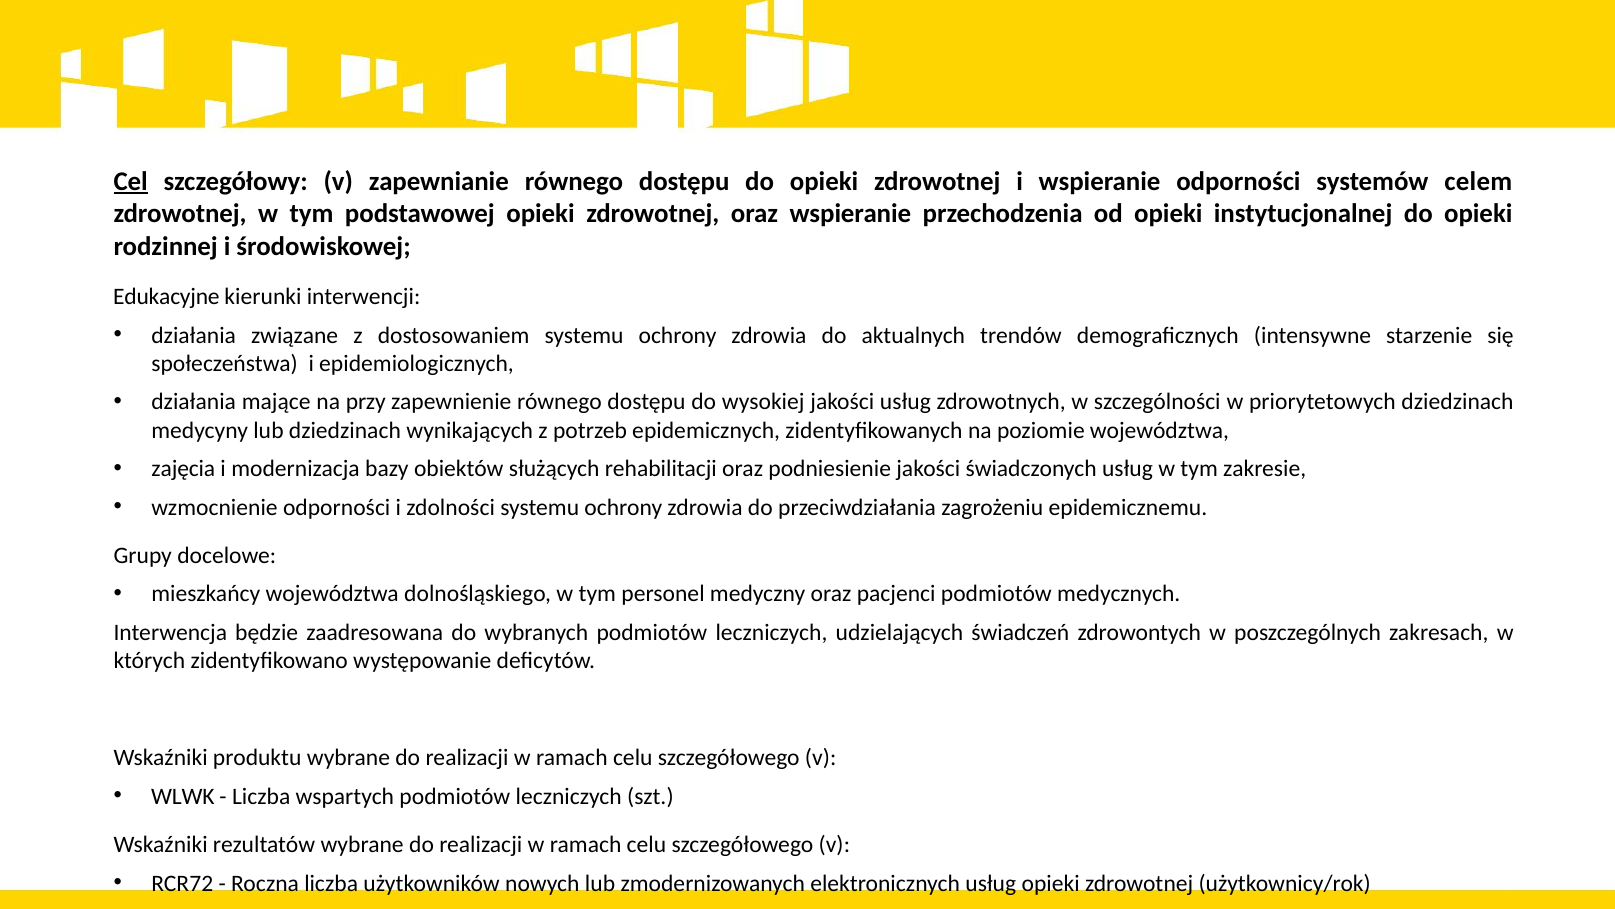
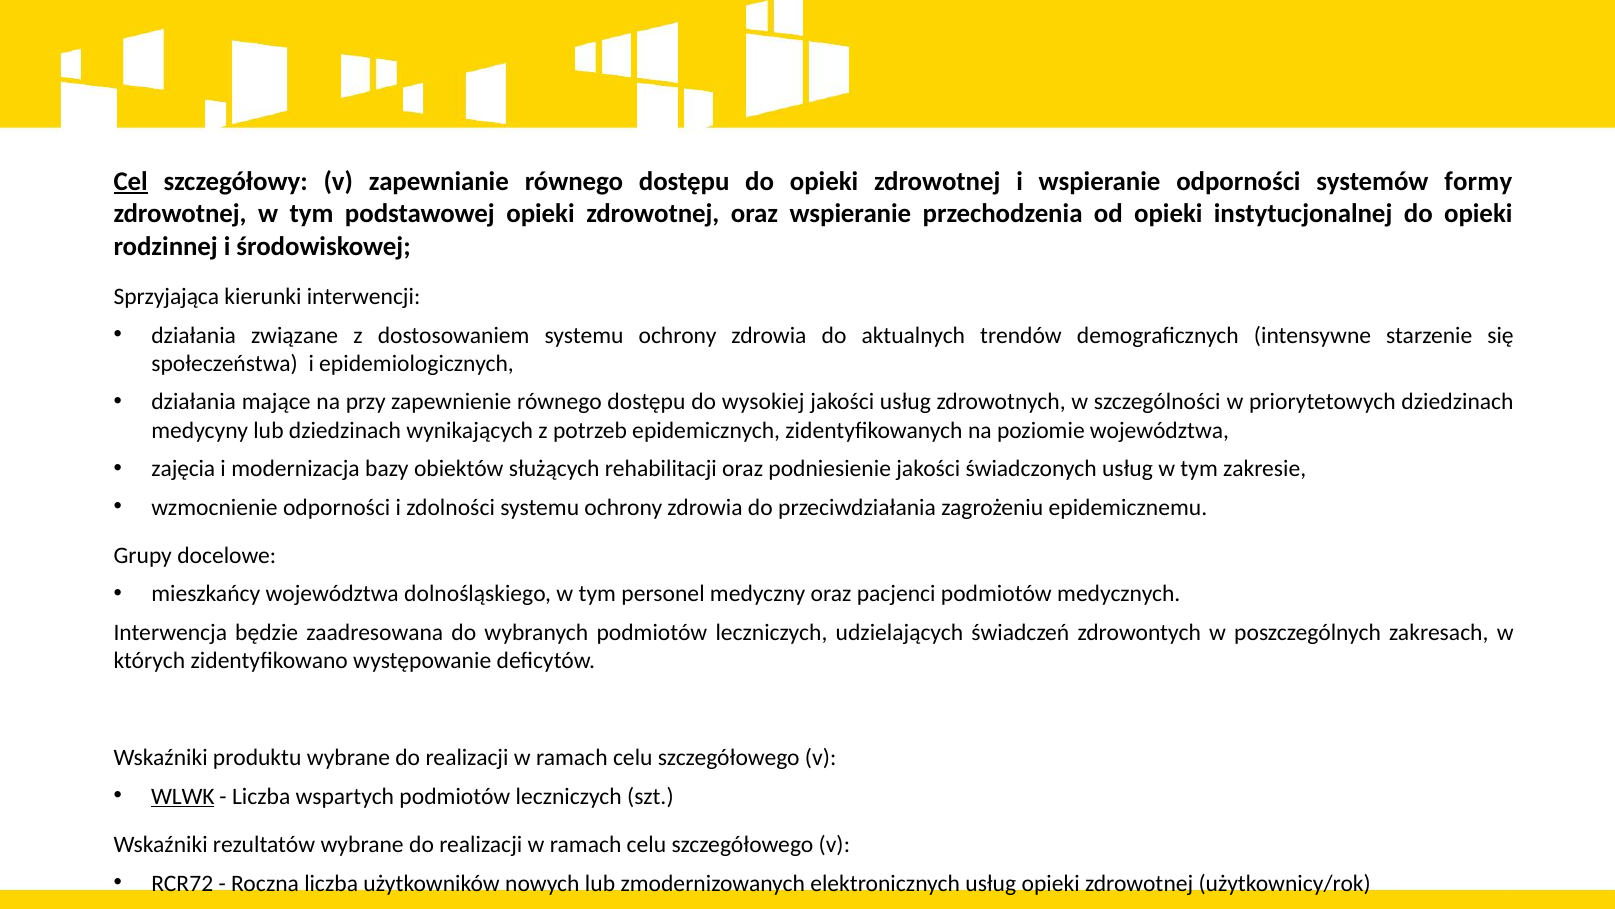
celem: celem -> formy
Edukacyjne: Edukacyjne -> Sprzyjająca
WLWK underline: none -> present
